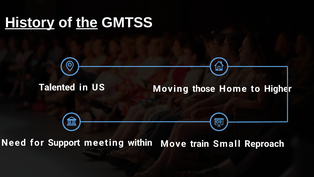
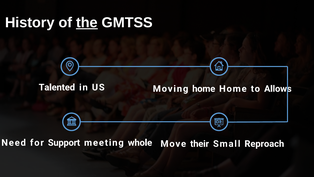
History underline: present -> none
Moving those: those -> home
Higher: Higher -> Allows
within: within -> whole
train: train -> their
